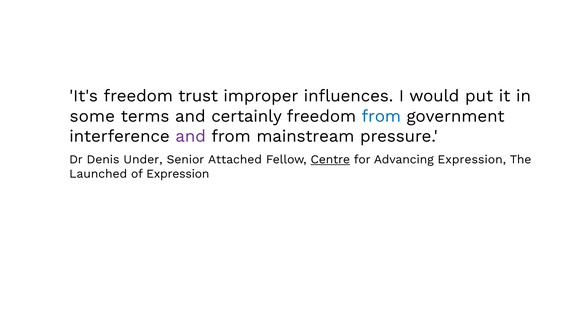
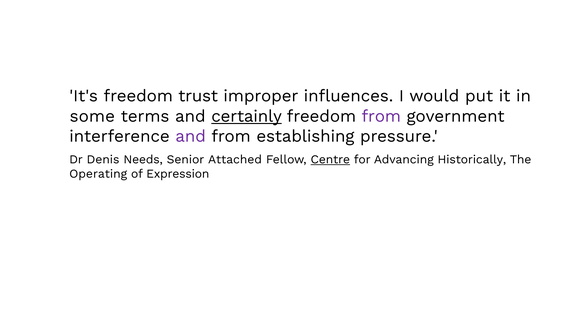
certainly underline: none -> present
from at (381, 116) colour: blue -> purple
mainstream: mainstream -> establishing
Under: Under -> Needs
Advancing Expression: Expression -> Historically
Launched: Launched -> Operating
